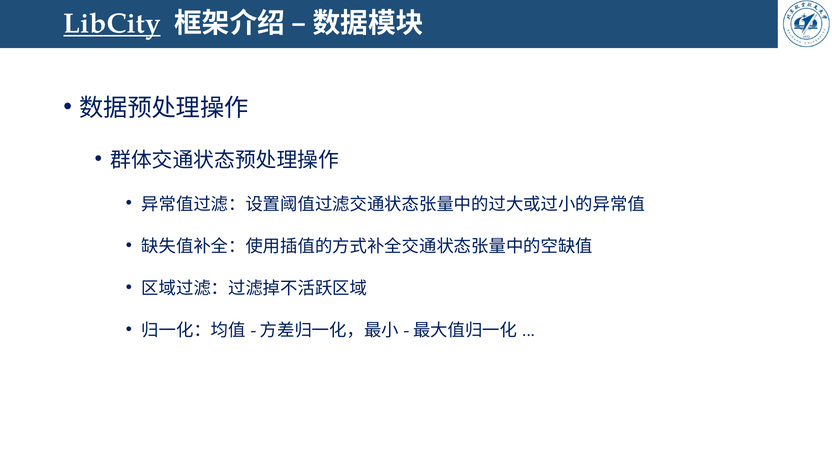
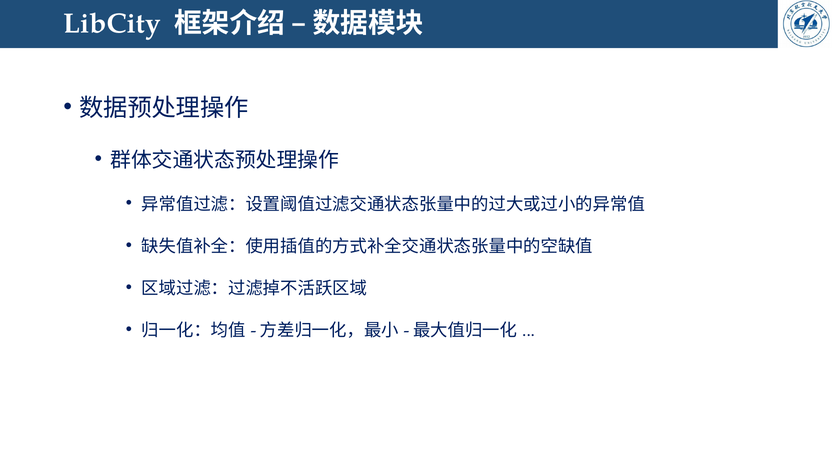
LibCity underline: present -> none
